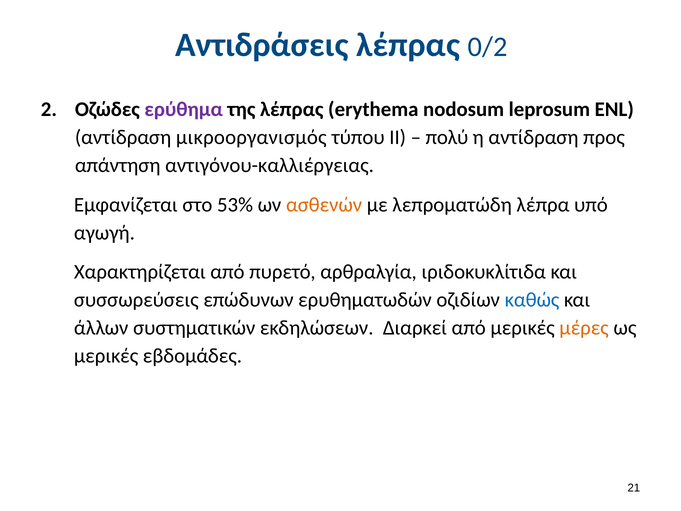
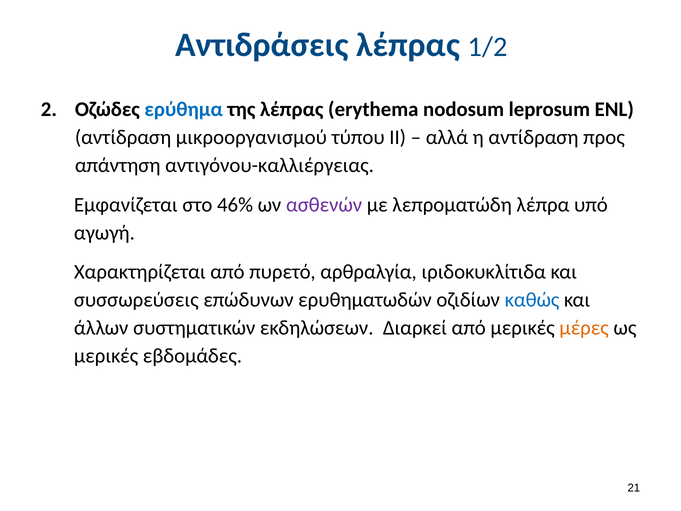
0/2: 0/2 -> 1/2
ερύθημα colour: purple -> blue
μικροοργανισμός: μικροοργανισμός -> μικροοργανισμού
πολύ: πολύ -> αλλά
53%: 53% -> 46%
ασθενών colour: orange -> purple
